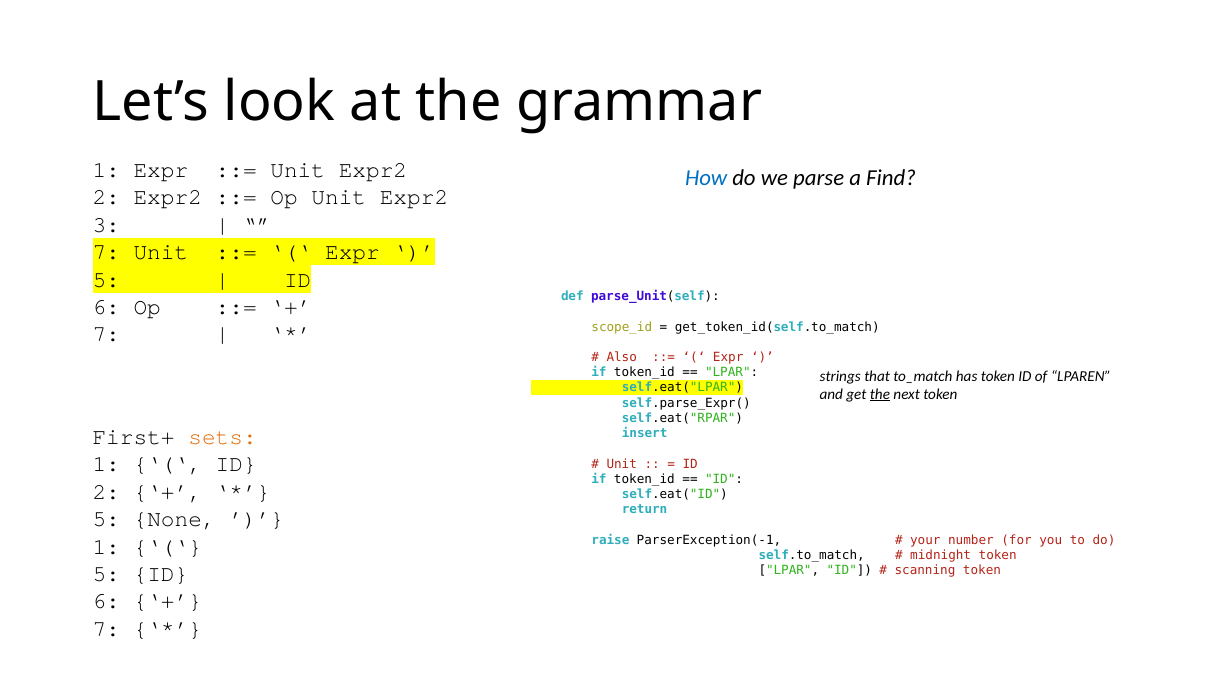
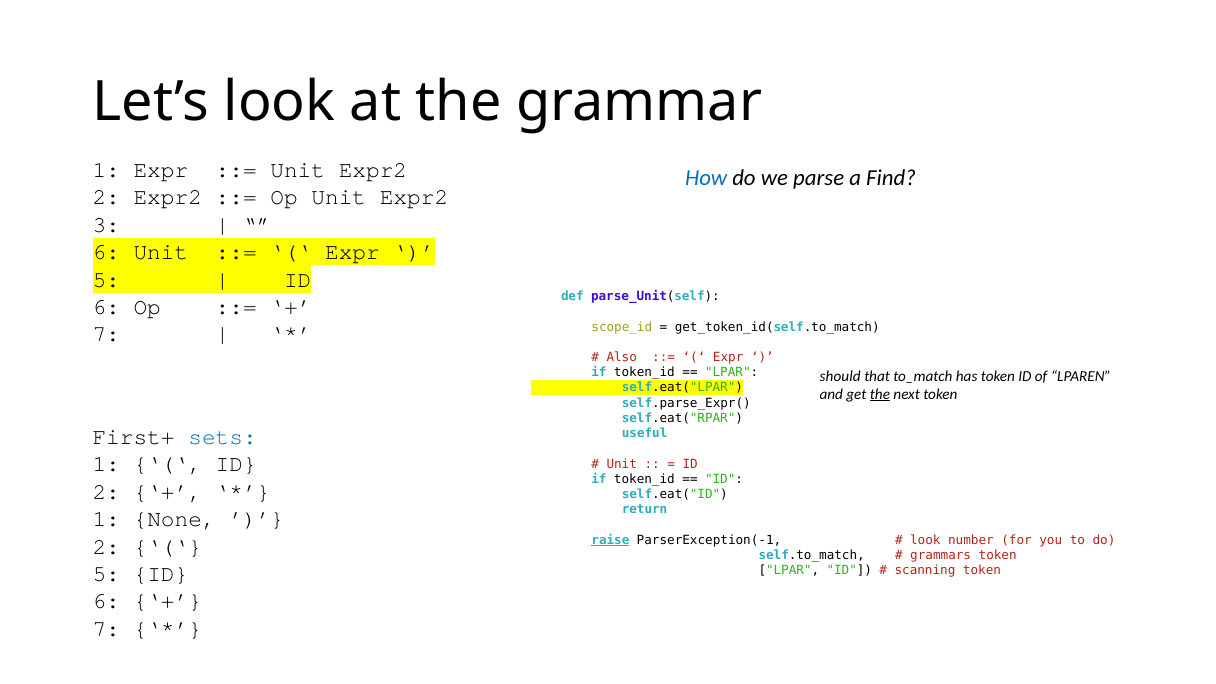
7 at (106, 252): 7 -> 6
strings: strings -> should
sets colour: orange -> blue
insert: insert -> useful
5 at (106, 519): 5 -> 1
raise underline: none -> present
your at (925, 540): your -> look
1 at (106, 547): 1 -> 2
midnight: midnight -> grammars
